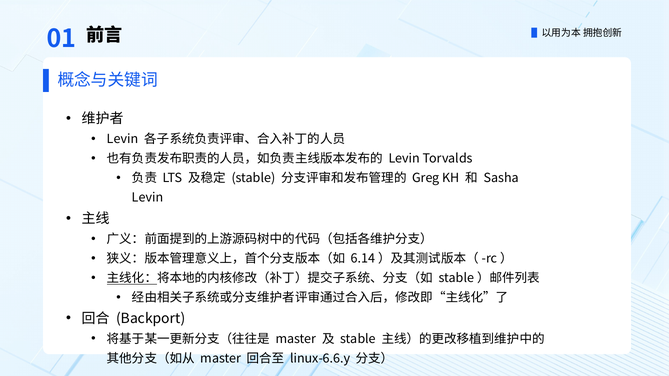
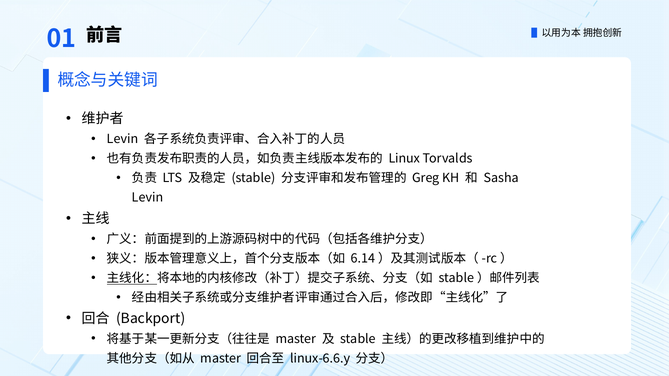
Levin at (404, 159): Levin -> Linux
